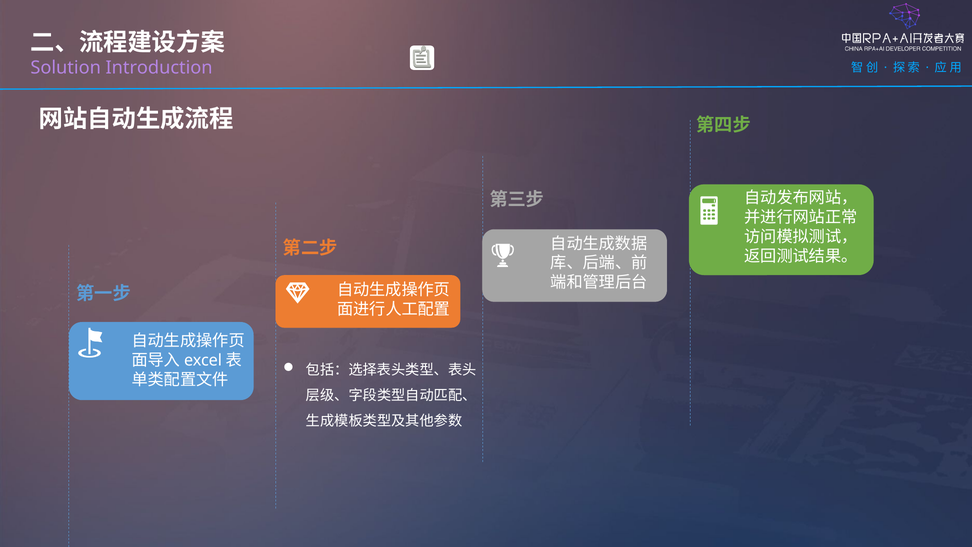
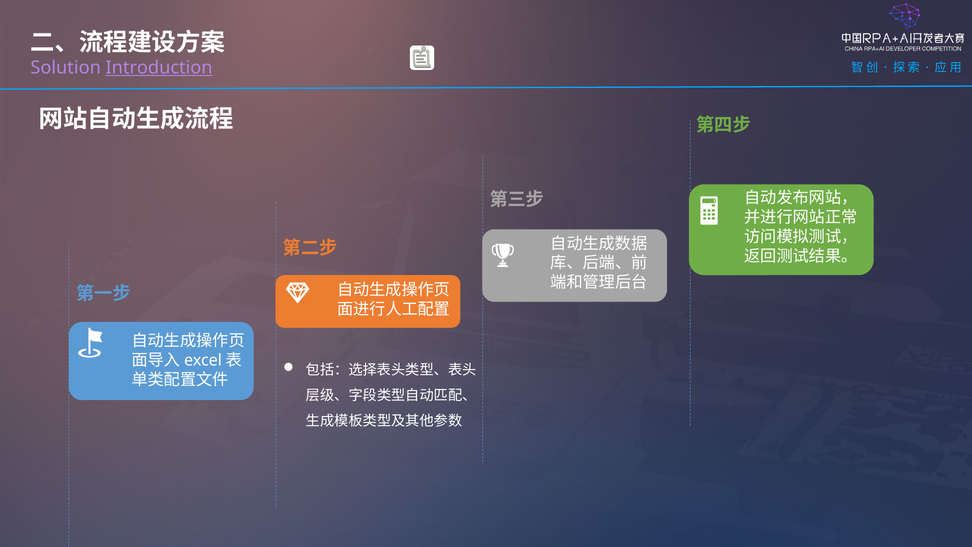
Introduction underline: none -> present
